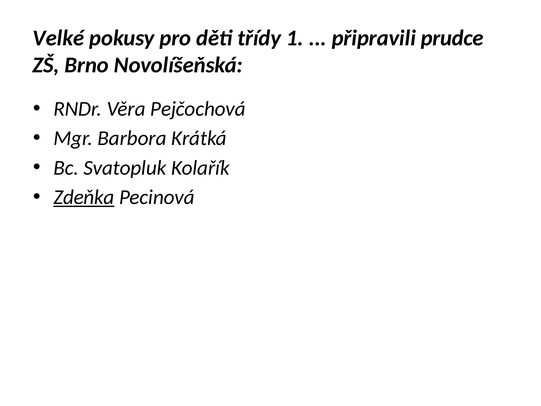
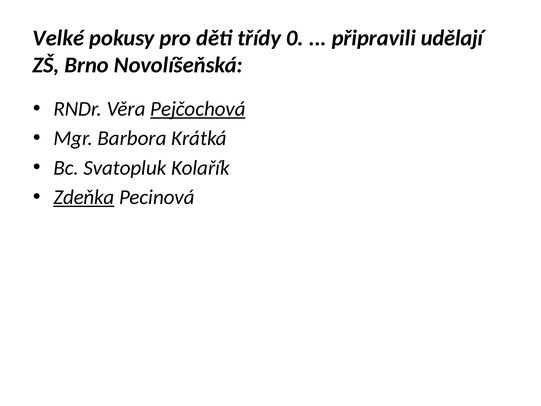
1: 1 -> 0
prudce: prudce -> udělají
Pejčochová underline: none -> present
